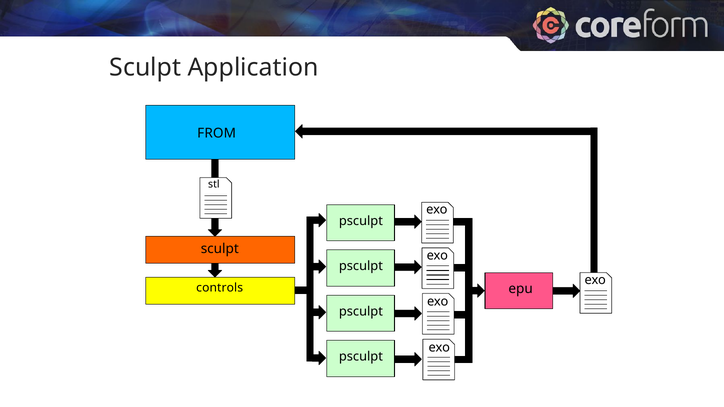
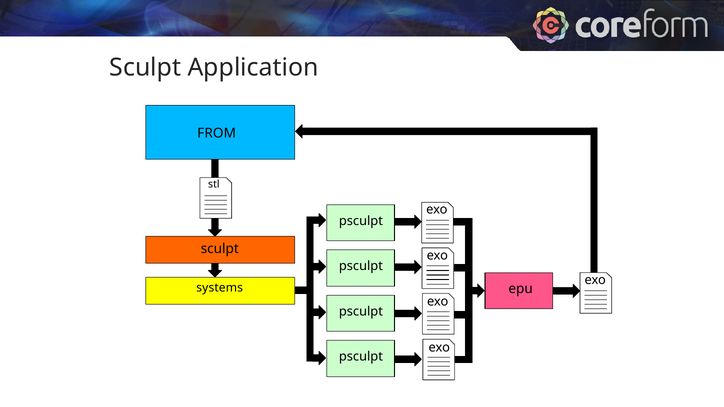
controls: controls -> systems
